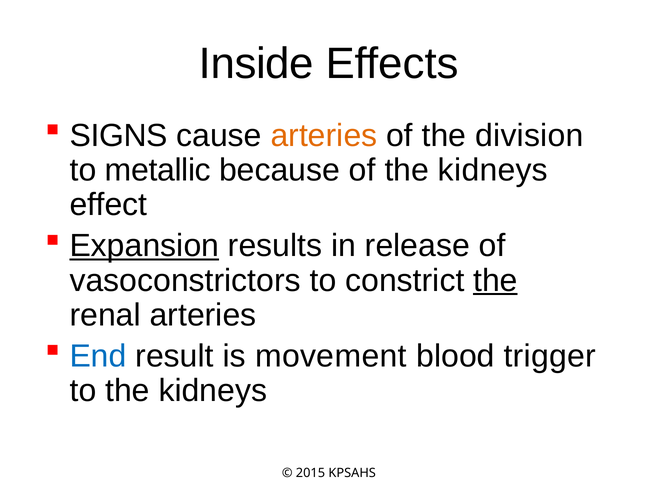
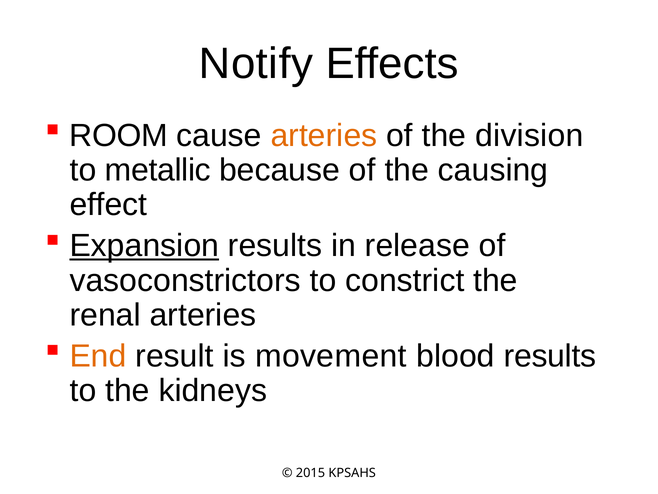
Inside: Inside -> Notify
SIGNS: SIGNS -> ROOM
of the kidneys: kidneys -> causing
the at (495, 280) underline: present -> none
End colour: blue -> orange
blood trigger: trigger -> results
